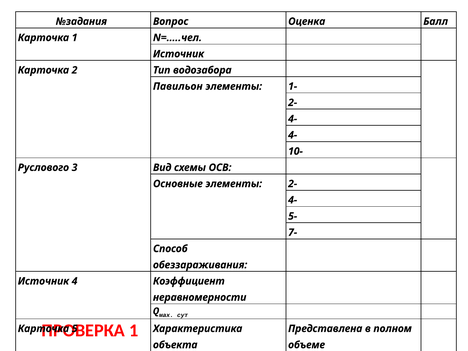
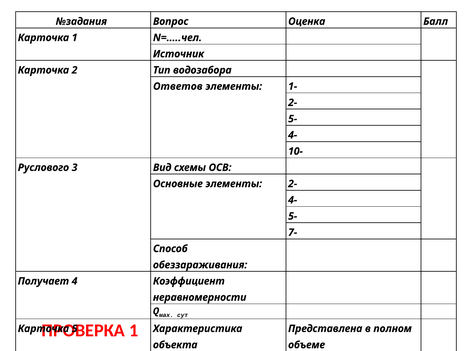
Павильон: Павильон -> Ответов
4- at (293, 119): 4- -> 5-
Источник at (43, 281): Источник -> Получает
